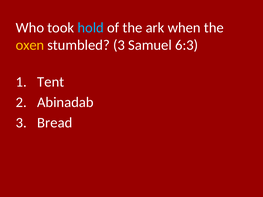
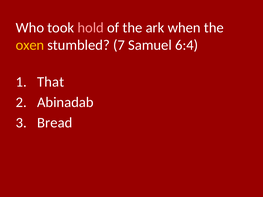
hold colour: light blue -> pink
stumbled 3: 3 -> 7
6:3: 6:3 -> 6:4
Tent: Tent -> That
